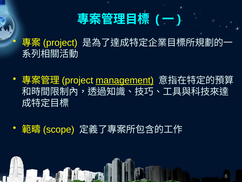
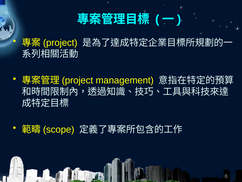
management underline: present -> none
